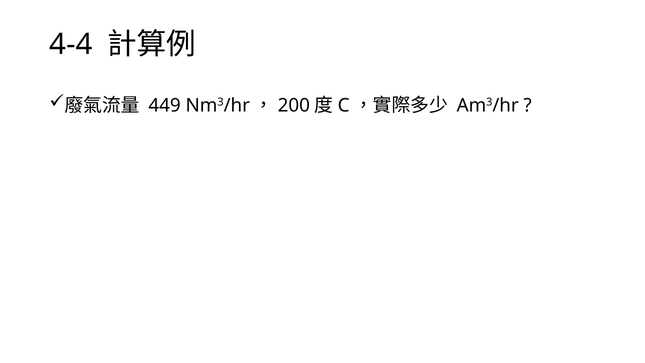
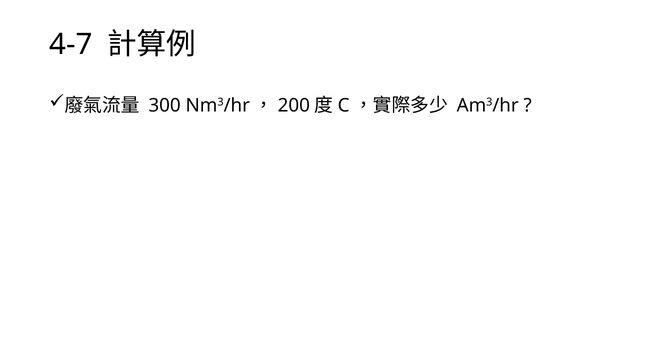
4-4: 4-4 -> 4-7
449: 449 -> 300
